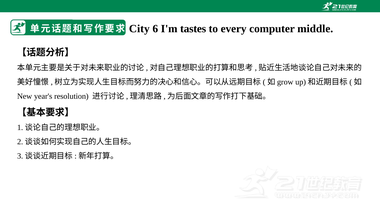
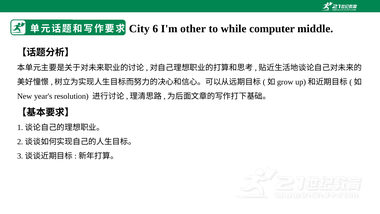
tastes: tastes -> other
every: every -> while
